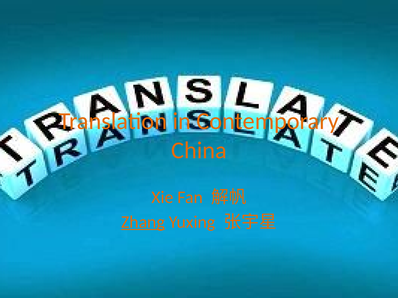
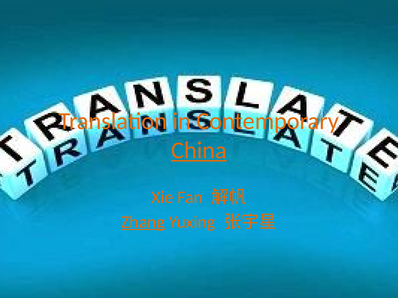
China underline: none -> present
